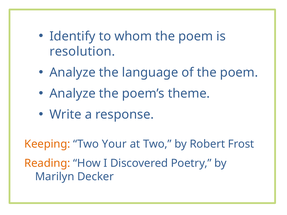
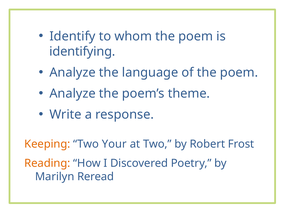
resolution: resolution -> identifying
Decker: Decker -> Reread
